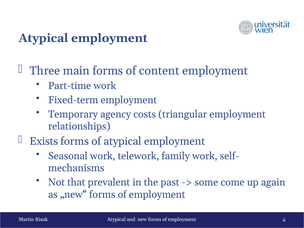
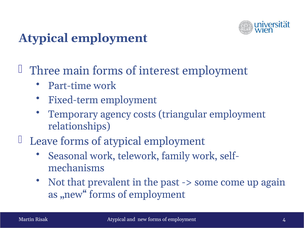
content: content -> interest
Exists: Exists -> Leave
